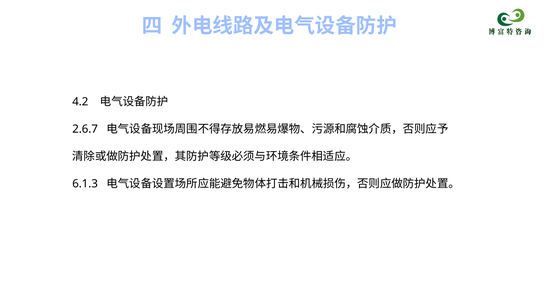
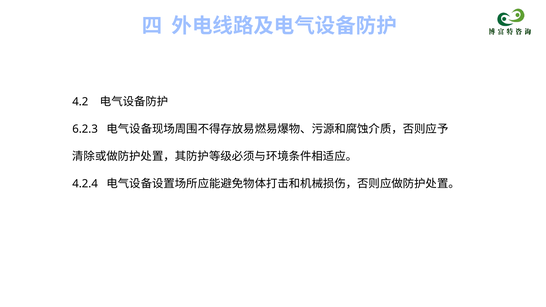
2.6.7: 2.6.7 -> 6.2.3
6.1.3: 6.1.3 -> 4.2.4
